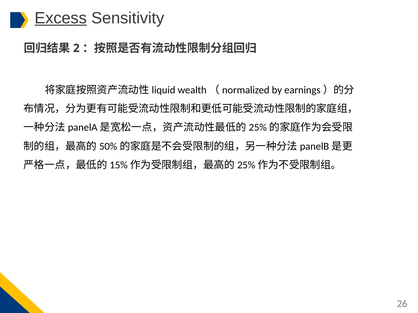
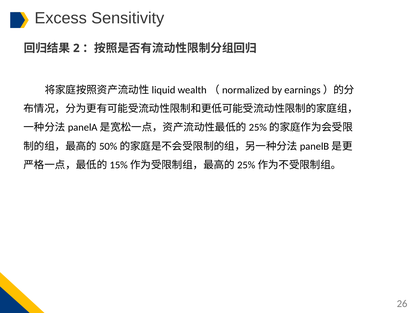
Excess underline: present -> none
